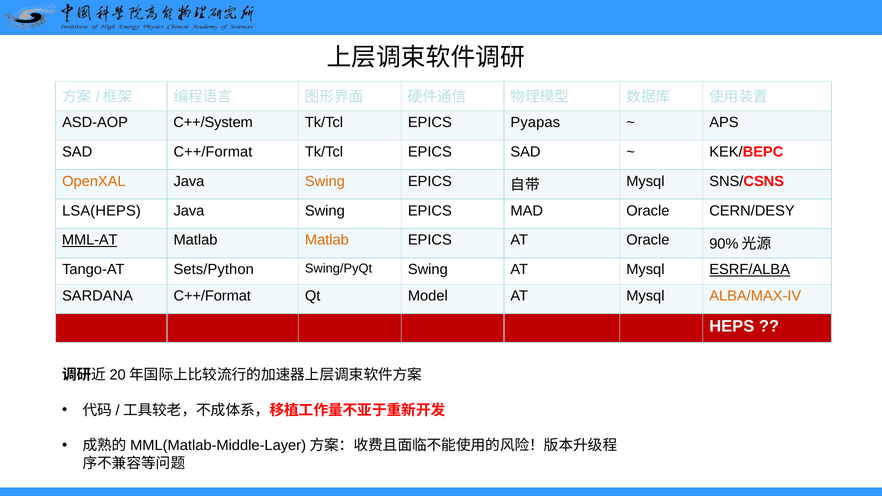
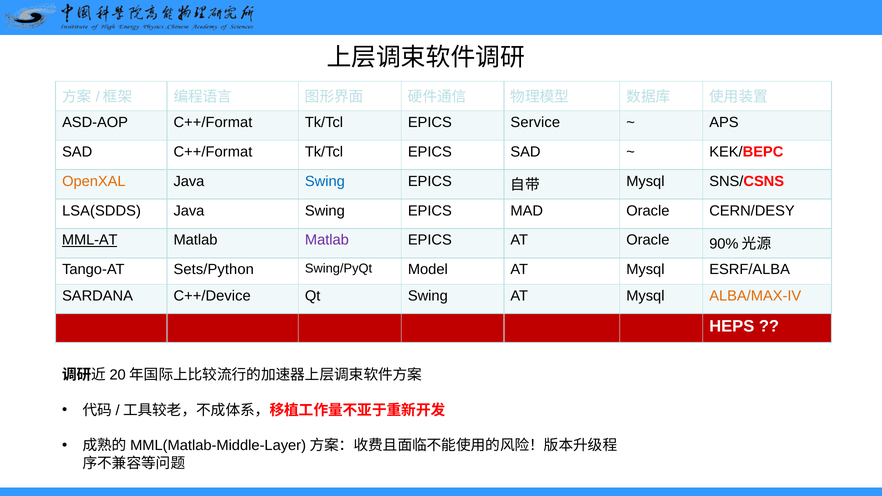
ASD-AOP C++/System: C++/System -> C++/Format
Pyapas: Pyapas -> Service
Swing at (325, 181) colour: orange -> blue
LSA(HEPS: LSA(HEPS -> LSA(SDDS
Matlab at (327, 240) colour: orange -> purple
Swing/PyQt Swing: Swing -> Model
ESRF/ALBA underline: present -> none
SARDANA C++/Format: C++/Format -> C++/Device
Qt Model: Model -> Swing
